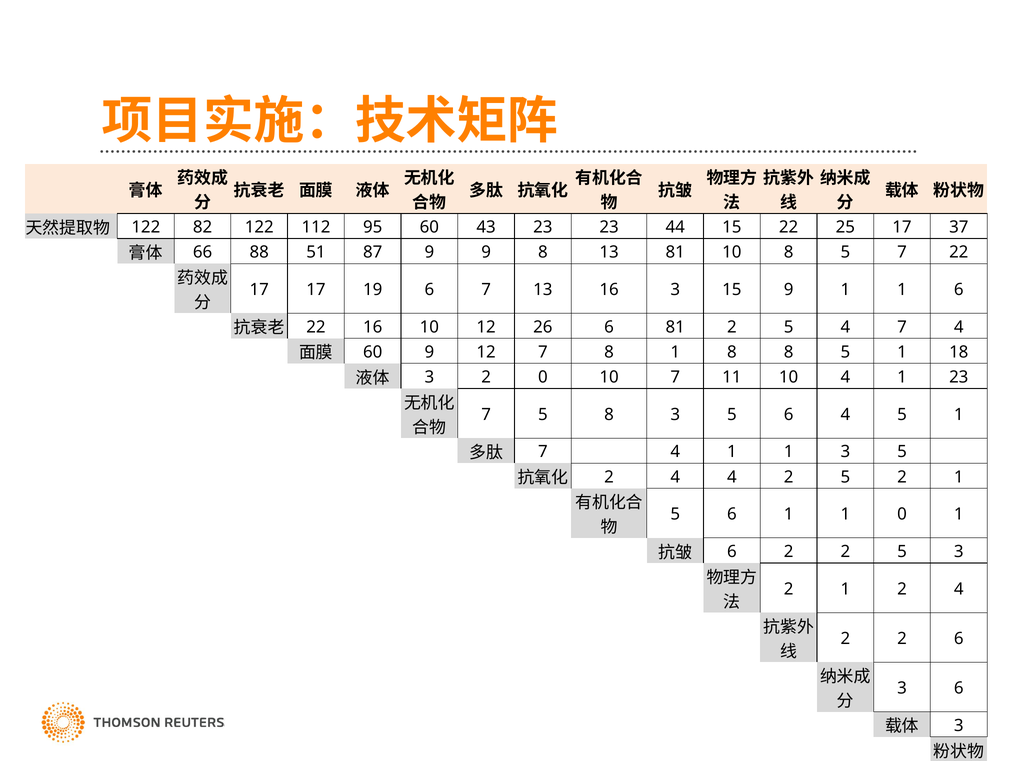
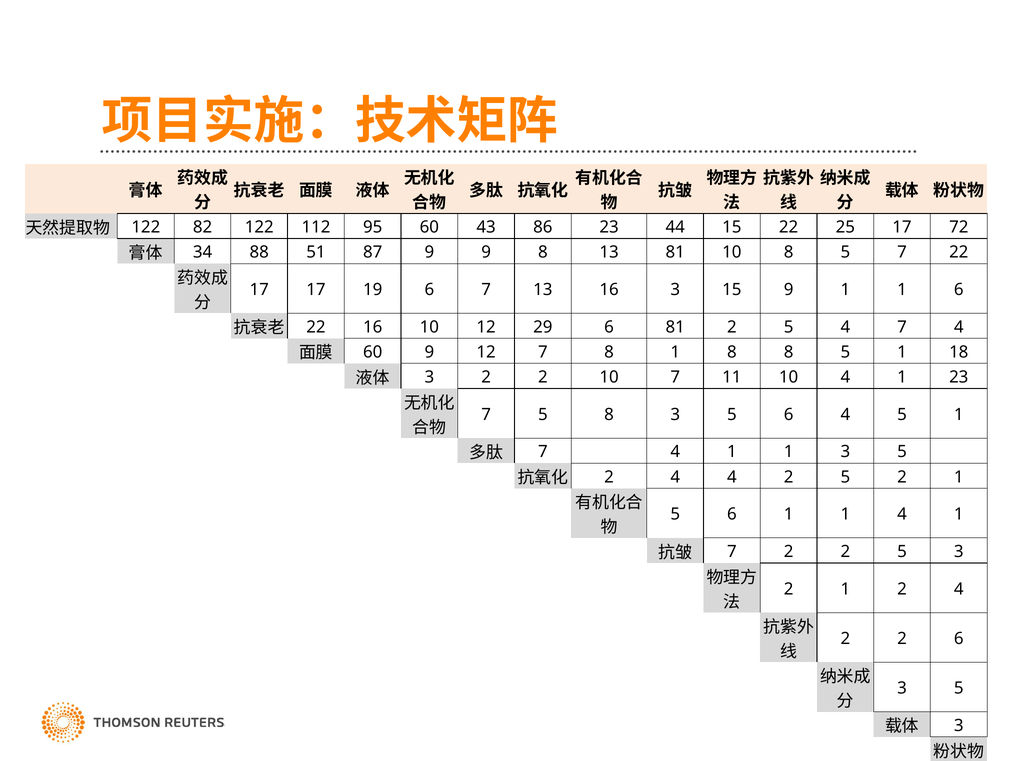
43 23: 23 -> 86
37: 37 -> 72
66: 66 -> 34
26: 26 -> 29
3 2 0: 0 -> 2
1 0: 0 -> 4
6 at (732, 551): 6 -> 7
6 at (959, 688): 6 -> 5
